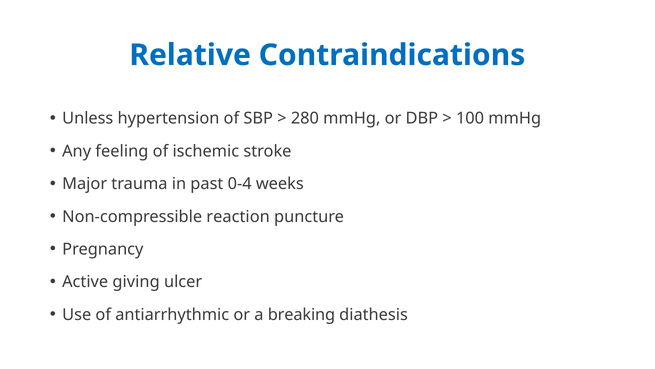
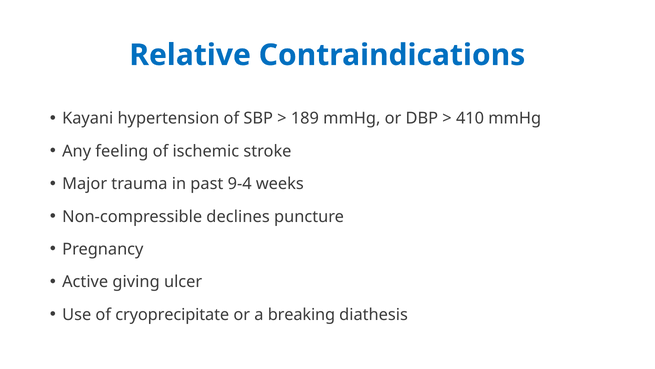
Unless: Unless -> Kayani
280: 280 -> 189
100: 100 -> 410
0-4: 0-4 -> 9-4
reaction: reaction -> declines
antiarrhythmic: antiarrhythmic -> cryoprecipitate
